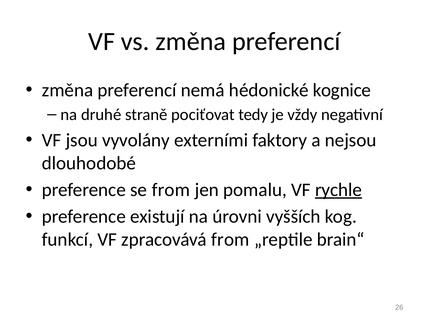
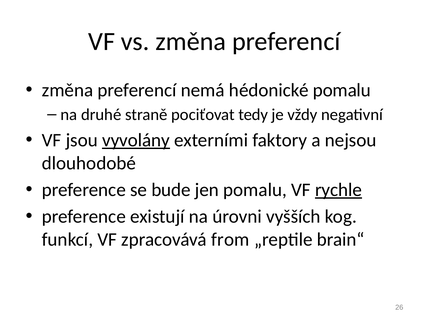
hédonické kognice: kognice -> pomalu
vyvolány underline: none -> present
se from: from -> bude
